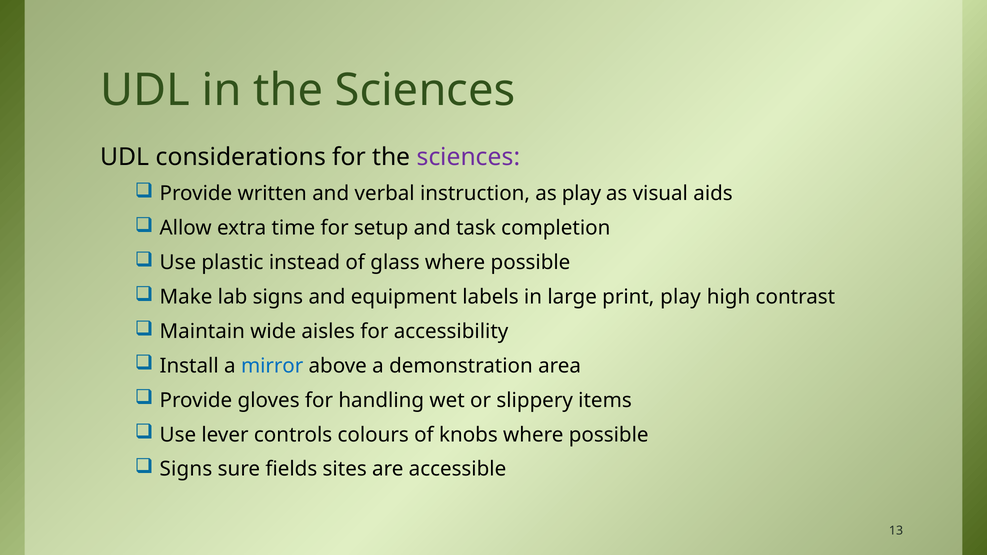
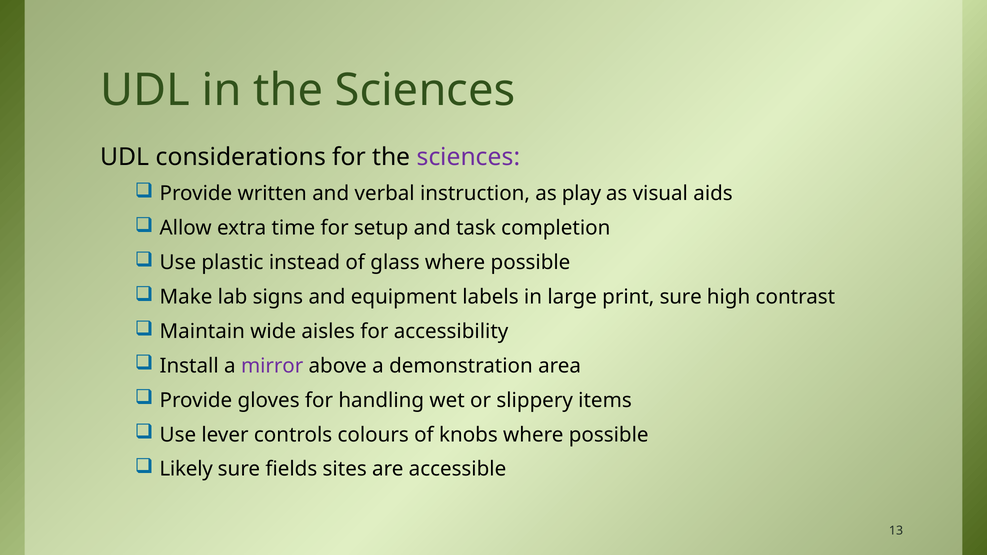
print play: play -> sure
mirror colour: blue -> purple
Signs at (186, 469): Signs -> Likely
